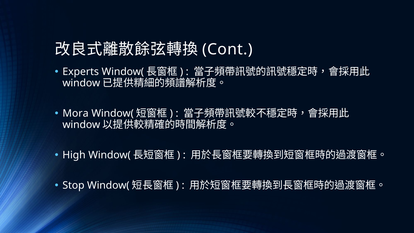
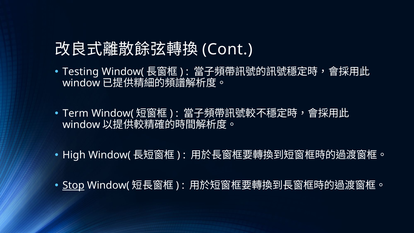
Experts: Experts -> Testing
Mora: Mora -> Term
Stop underline: none -> present
